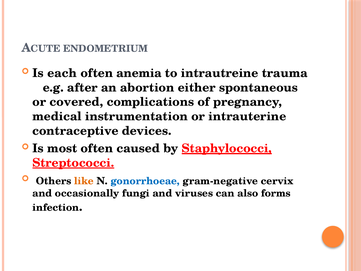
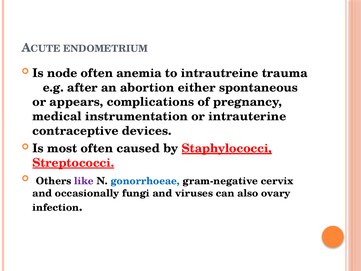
each: each -> node
covered: covered -> appears
like colour: orange -> purple
forms: forms -> ovary
